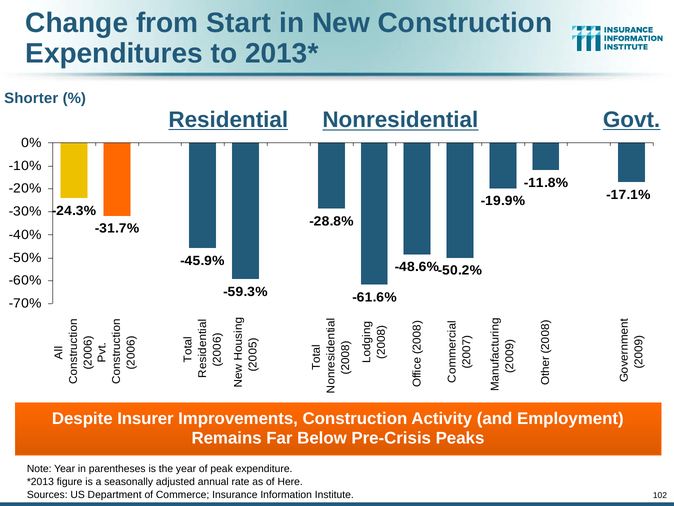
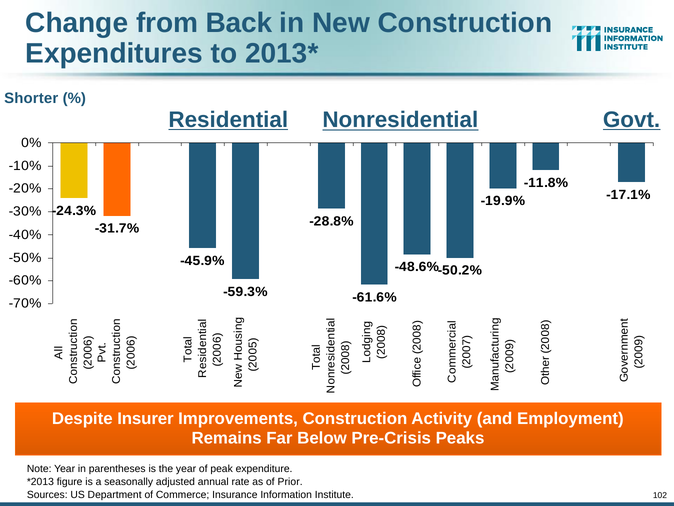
Start: Start -> Back
Here: Here -> Prior
